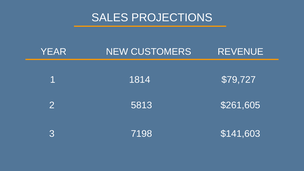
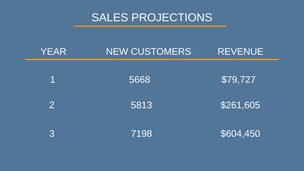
1814: 1814 -> 5668
$141,603: $141,603 -> $604,450
